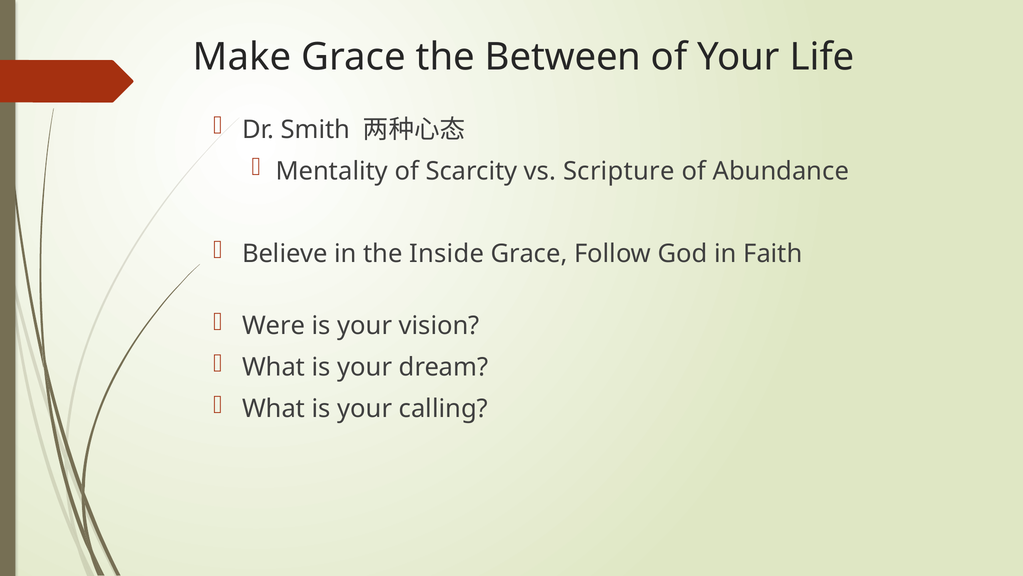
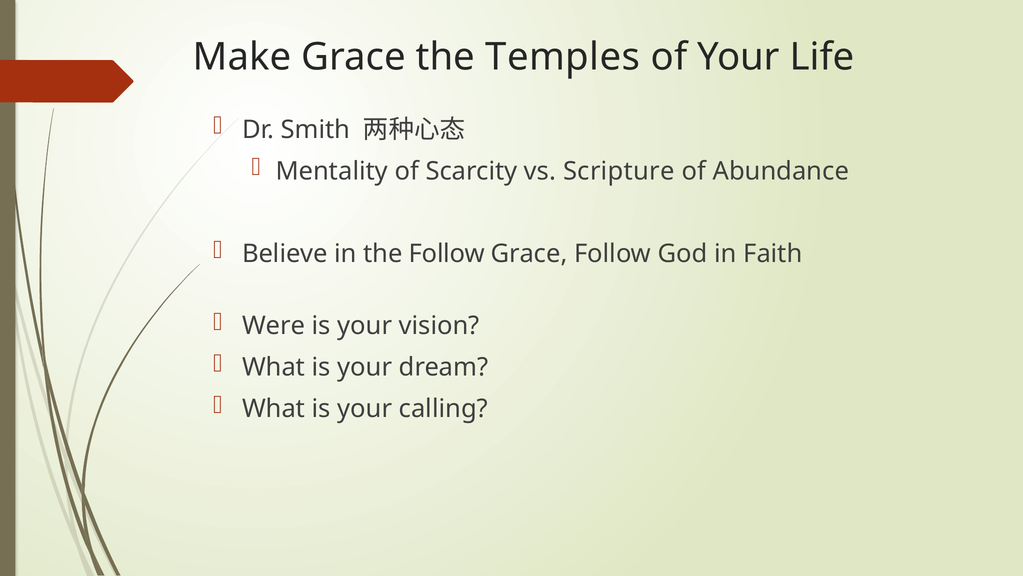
Between: Between -> Temples
the Inside: Inside -> Follow
